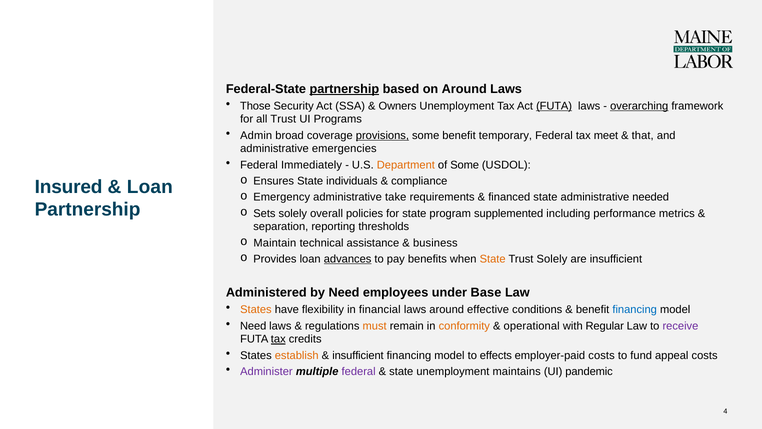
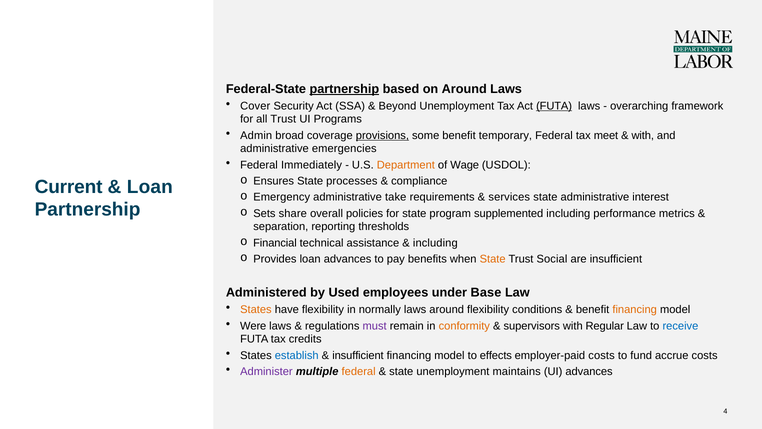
Those: Those -> Cover
Owners: Owners -> Beyond
overarching underline: present -> none
that at (643, 135): that -> with
of Some: Some -> Wage
individuals: individuals -> processes
Insured: Insured -> Current
financed: financed -> services
needed: needed -> interest
Sets solely: solely -> share
Maintain: Maintain -> Financial
business at (435, 243): business -> including
advances at (348, 259) underline: present -> none
Trust Solely: Solely -> Social
by Need: Need -> Used
financial: financial -> normally
around effective: effective -> flexibility
financing at (635, 309) colour: blue -> orange
Need at (253, 326): Need -> Were
must colour: orange -> purple
operational: operational -> supervisors
receive colour: purple -> blue
tax at (278, 339) underline: present -> none
establish colour: orange -> blue
appeal: appeal -> accrue
federal at (359, 371) colour: purple -> orange
UI pandemic: pandemic -> advances
